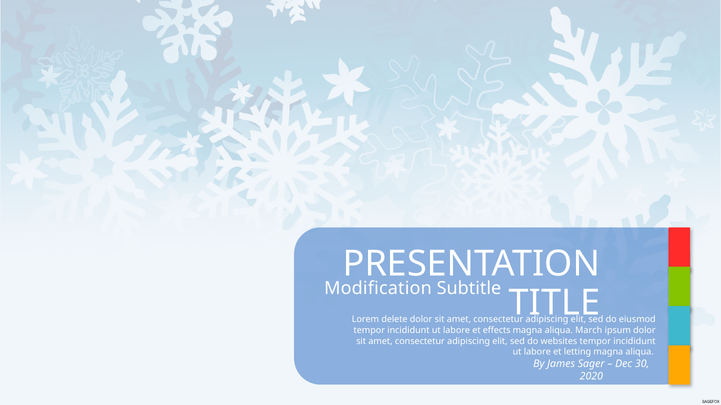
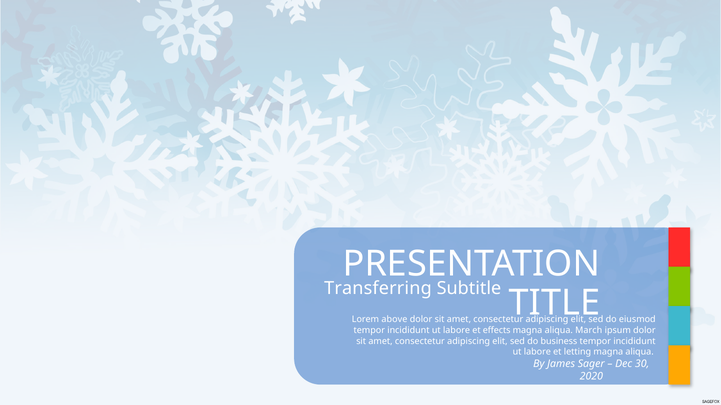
Modification: Modification -> Transferring
delete: delete -> above
websites: websites -> business
